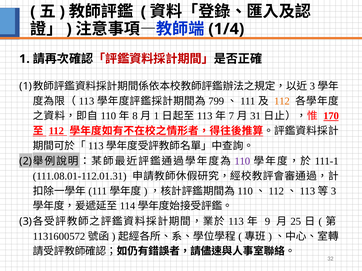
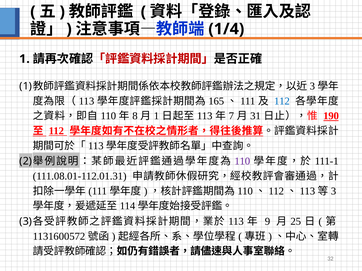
799: 799 -> 165
112 at (282, 101) colour: orange -> blue
170: 170 -> 190
